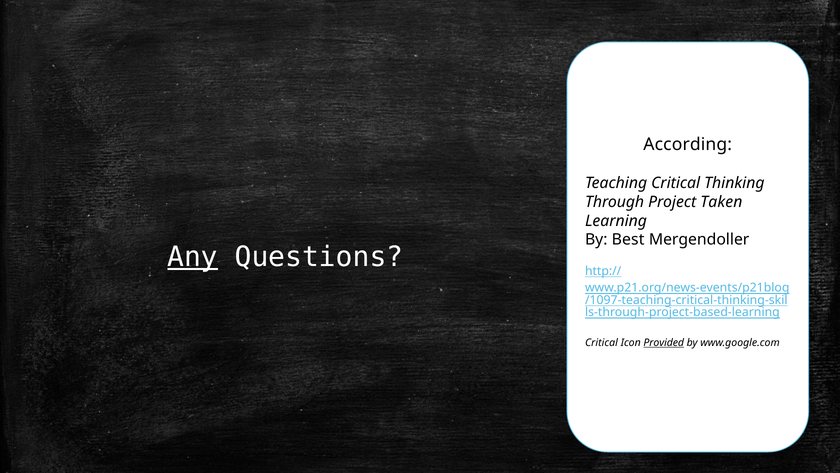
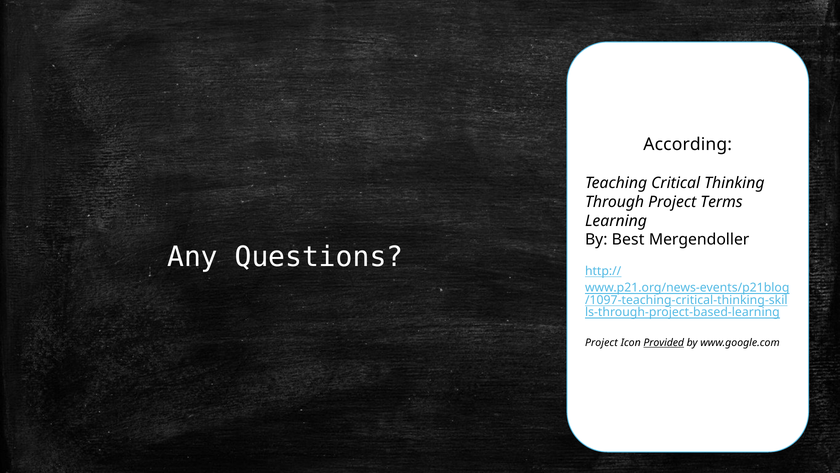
Taken: Taken -> Terms
Any underline: present -> none
Critical at (601, 342): Critical -> Project
